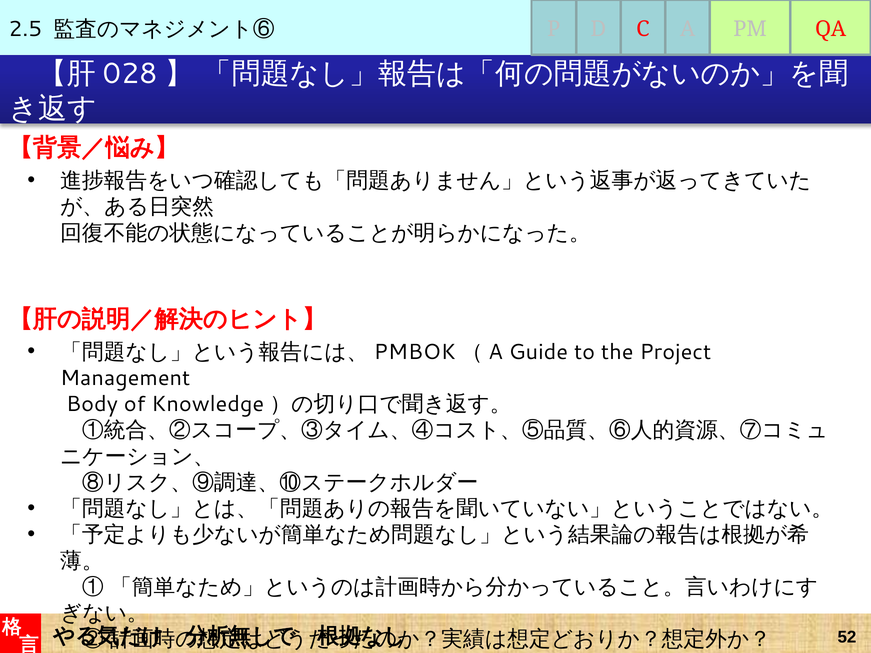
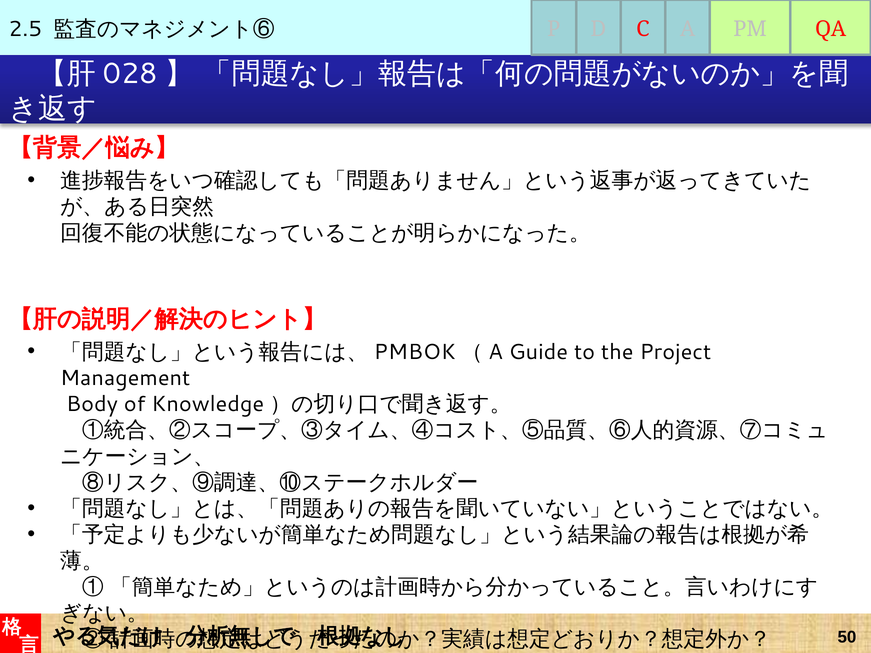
52: 52 -> 50
